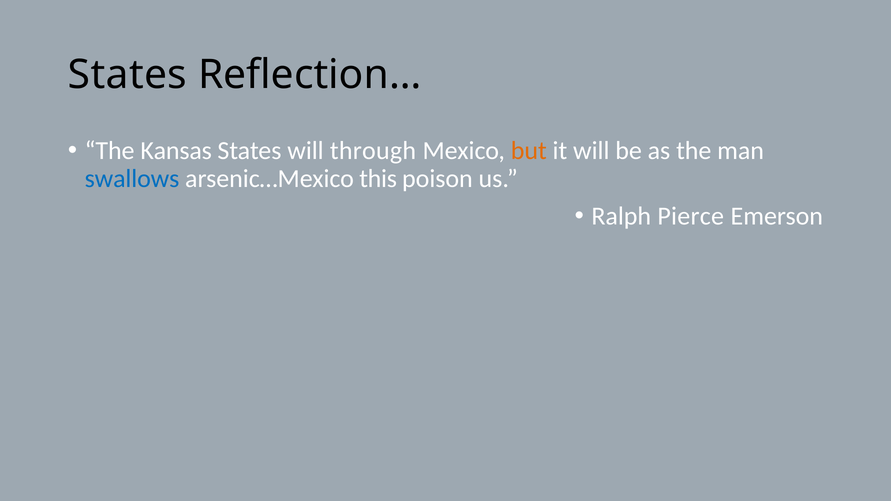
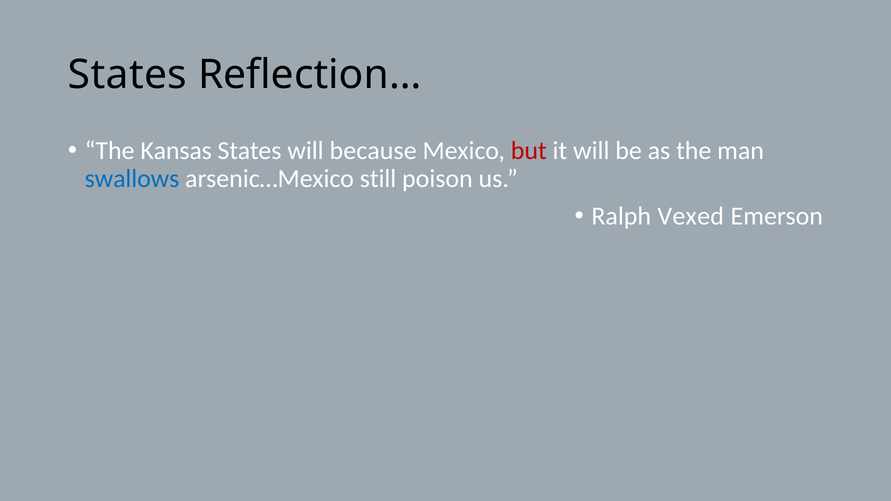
through: through -> because
but colour: orange -> red
this: this -> still
Pierce: Pierce -> Vexed
